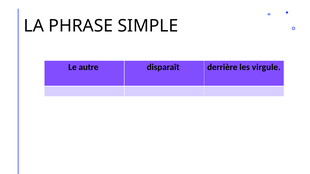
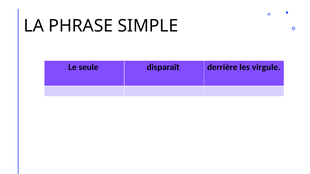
autre: autre -> seule
